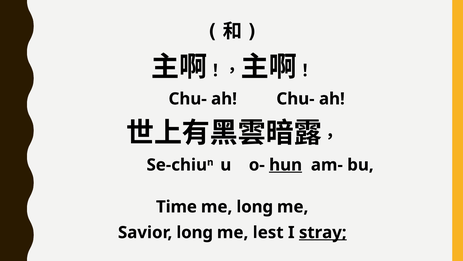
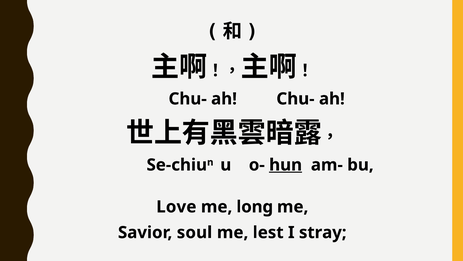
Time: Time -> Love
Savior long: long -> soul
stray underline: present -> none
